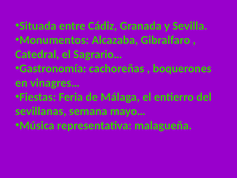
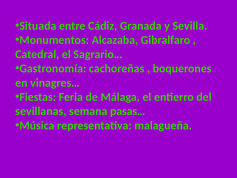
mayo…: mayo… -> pasas…
